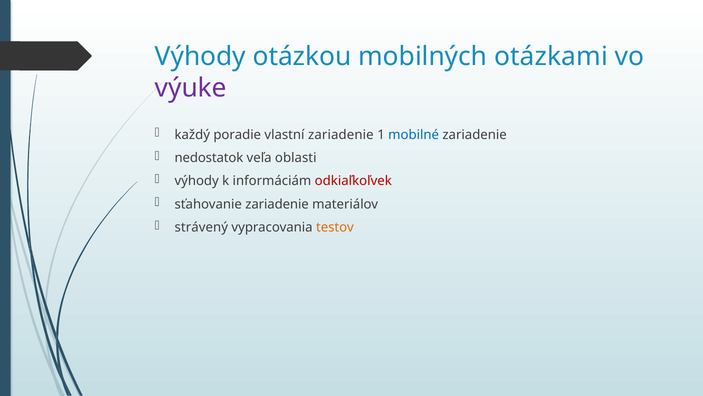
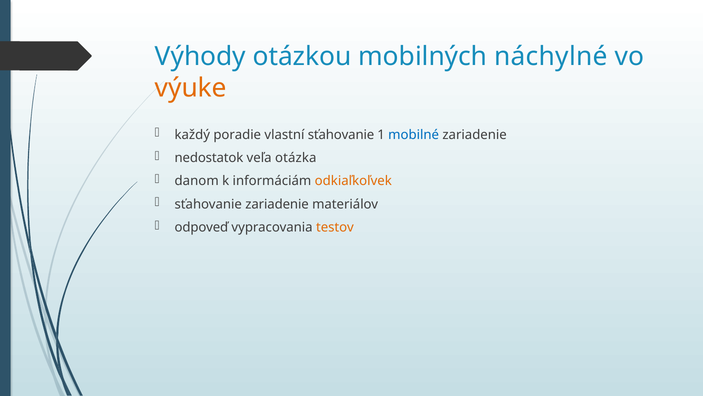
otázkami: otázkami -> náchylné
výuke colour: purple -> orange
vlastní zariadenie: zariadenie -> sťahovanie
oblasti: oblasti -> otázka
výhody at (197, 181): výhody -> danom
odkiaľkoľvek colour: red -> orange
strávený: strávený -> odpoveď
